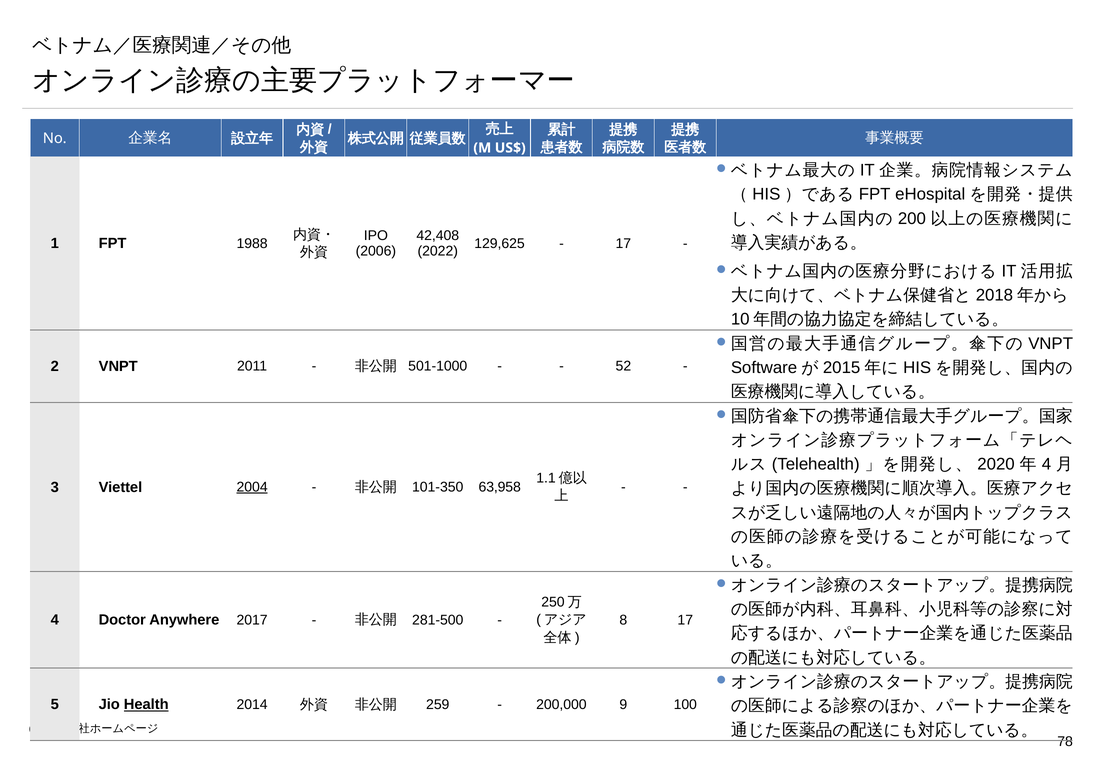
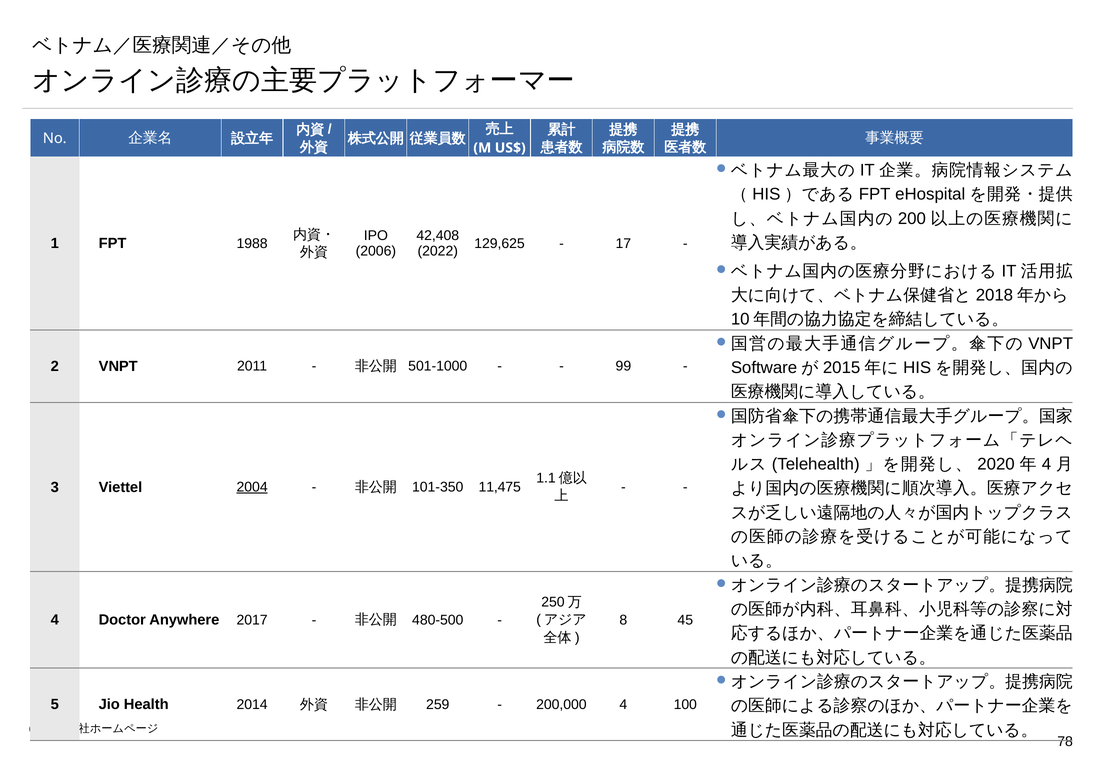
52: 52 -> 99
63,958: 63,958 -> 11,475
281-500: 281-500 -> 480-500
8 17: 17 -> 45
Health underline: present -> none
200,000 9: 9 -> 4
